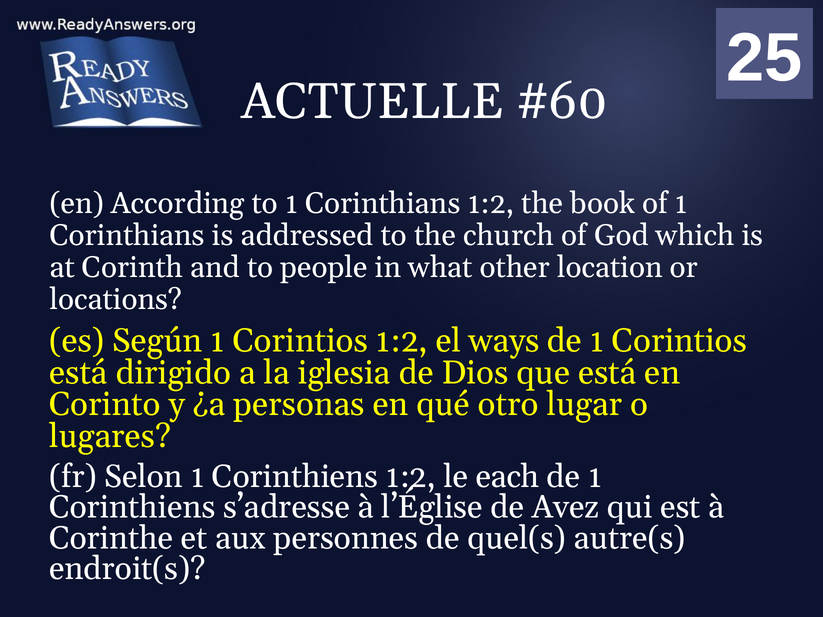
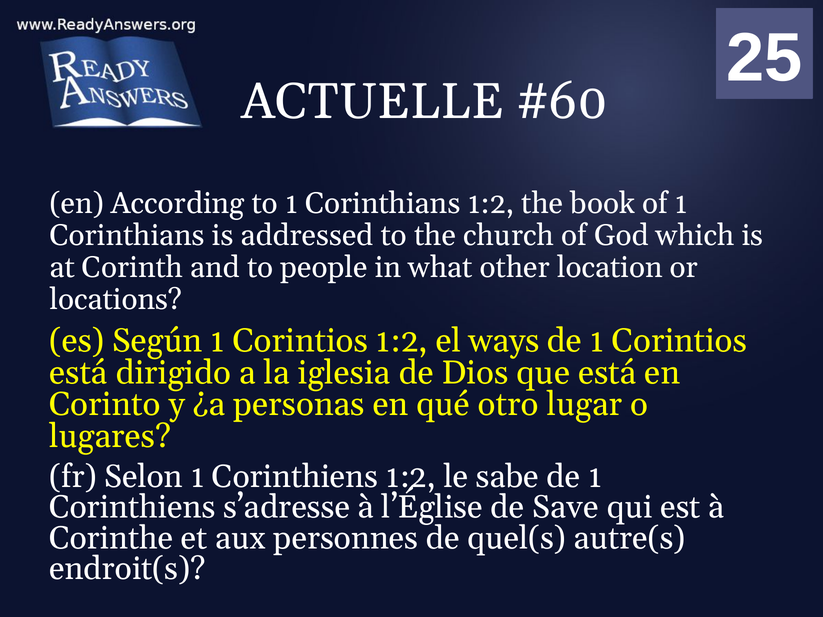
each: each -> sabe
Avez: Avez -> Save
